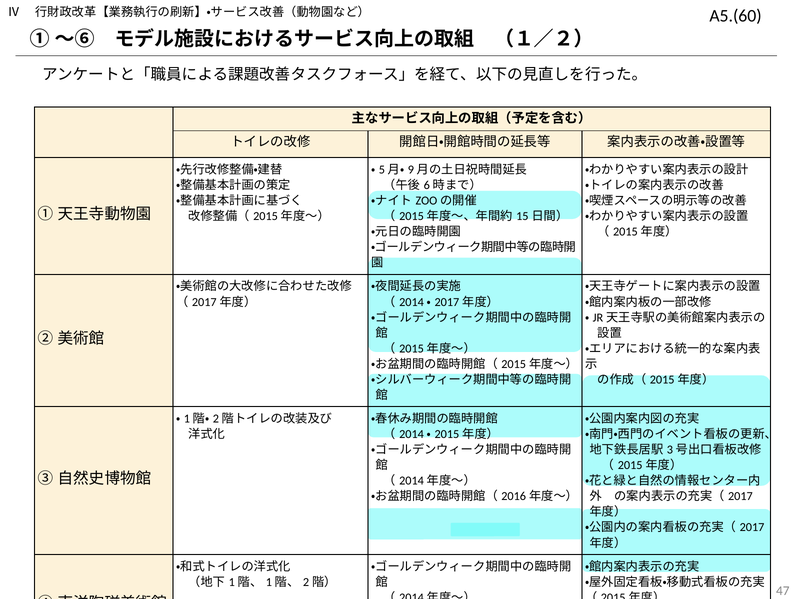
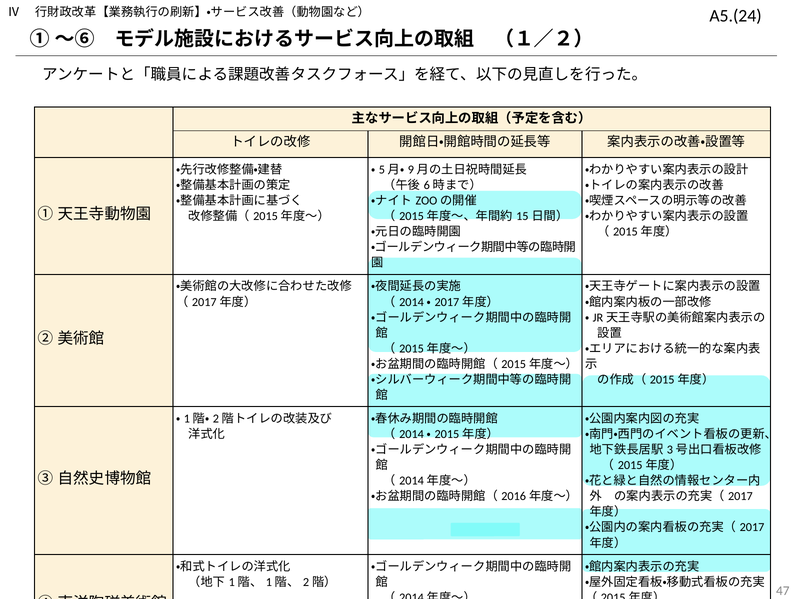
A5.(60: A5.(60 -> A5.(24
